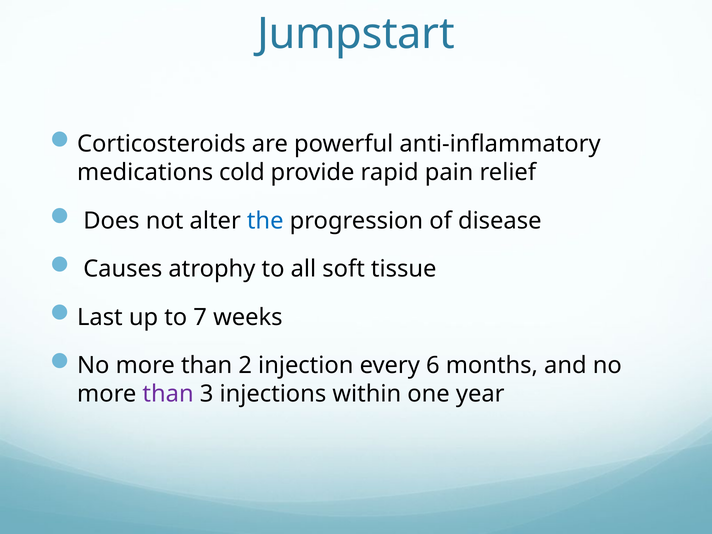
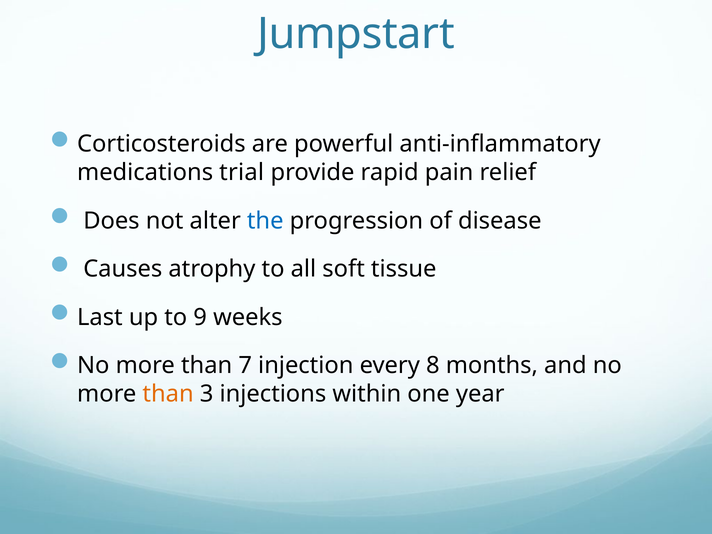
cold: cold -> trial
7: 7 -> 9
2: 2 -> 7
6: 6 -> 8
than at (168, 394) colour: purple -> orange
